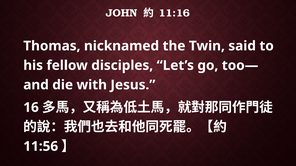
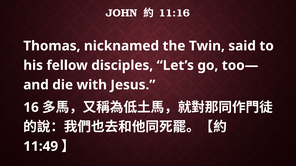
11:56: 11:56 -> 11:49
